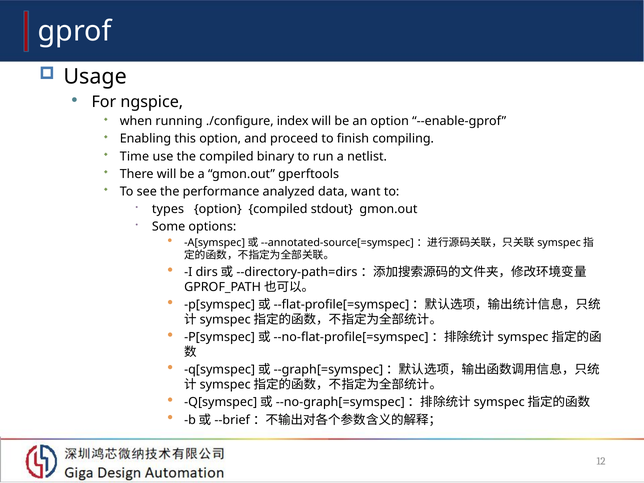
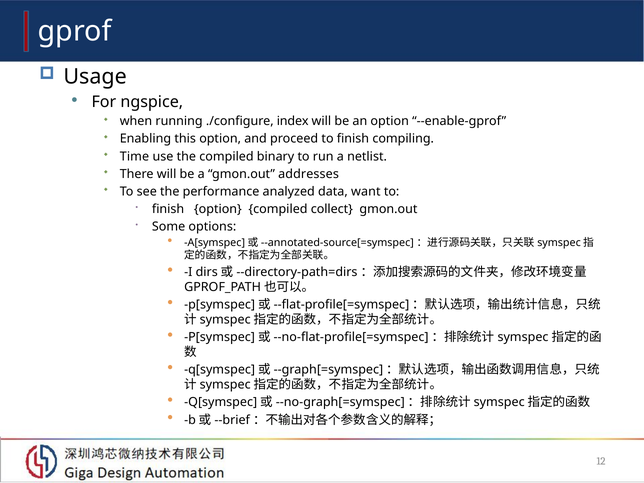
gperftools: gperftools -> addresses
types at (168, 209): types -> finish
stdout: stdout -> collect
